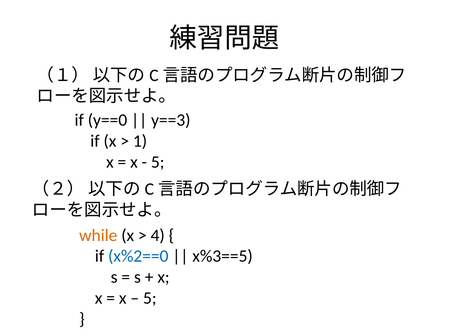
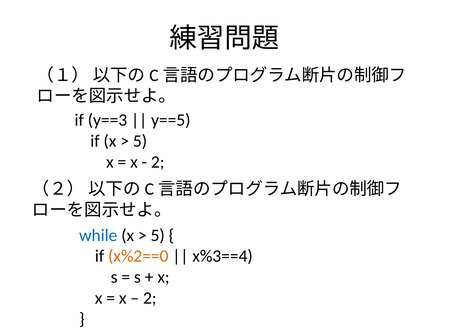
y==0: y==0 -> y==3
y==3: y==3 -> y==5
1 at (140, 141): 1 -> 5
5 at (158, 162): 5 -> 2
while colour: orange -> blue
4 at (158, 236): 4 -> 5
x%2==0 colour: blue -> orange
x%3==5: x%3==5 -> x%3==4
5 at (150, 299): 5 -> 2
